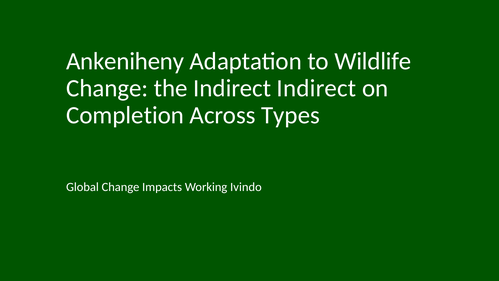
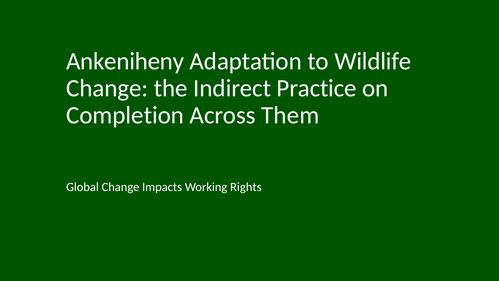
Indirect Indirect: Indirect -> Practice
Types: Types -> Them
Ivindo: Ivindo -> Rights
